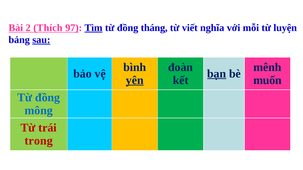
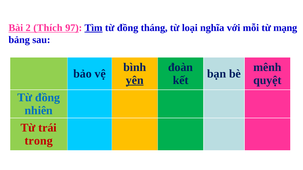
viết: viết -> loại
luyện: luyện -> mạng
sau underline: present -> none
bạn underline: present -> none
muốn: muốn -> quyệt
mông: mông -> nhiên
